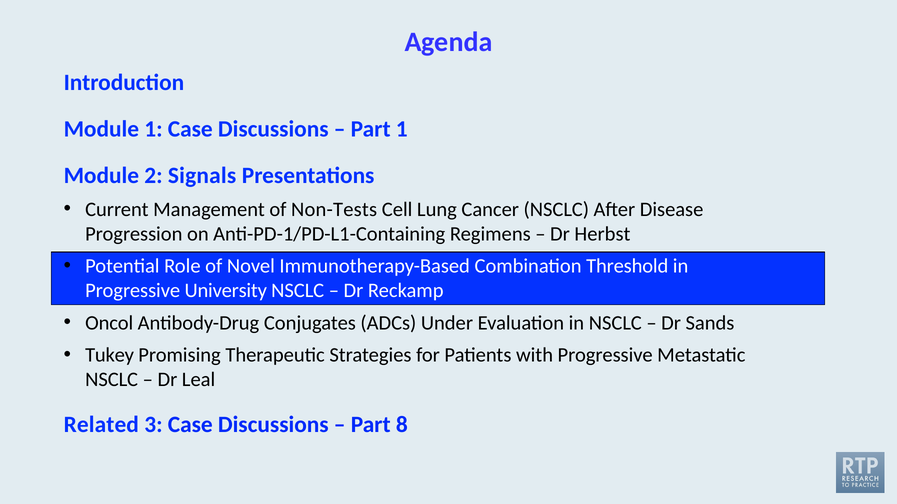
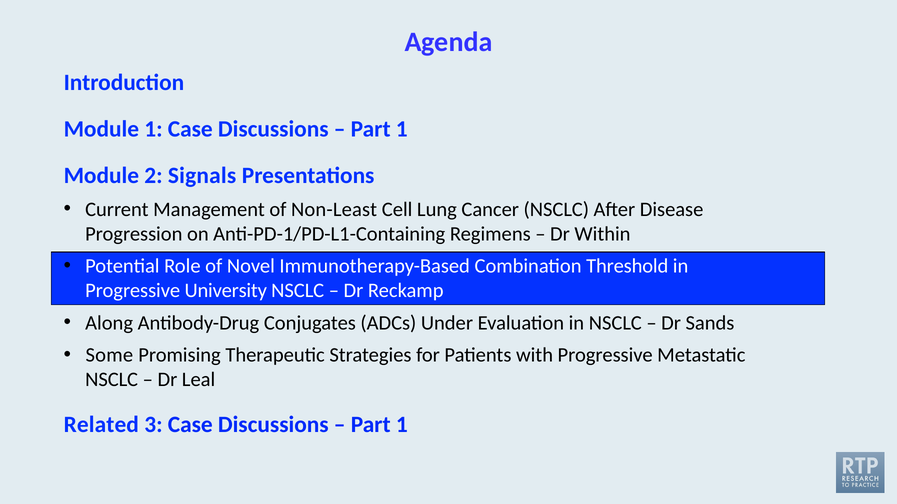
Non-Tests: Non-Tests -> Non-Least
Herbst: Herbst -> Within
Oncol: Oncol -> Along
Tukey: Tukey -> Some
8 at (402, 425): 8 -> 1
